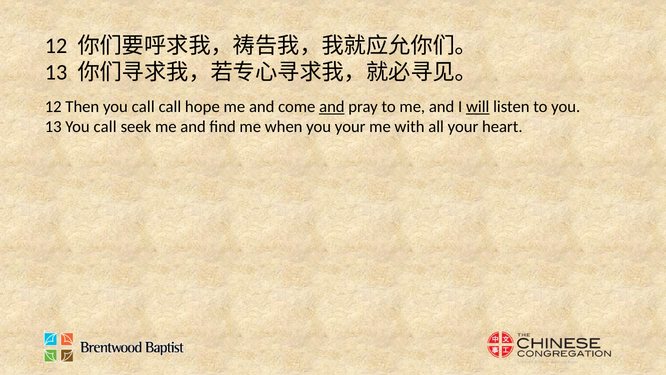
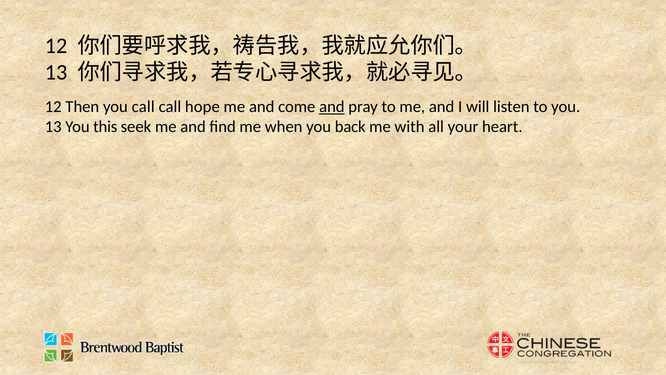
will underline: present -> none
13 You call: call -> this
you your: your -> back
